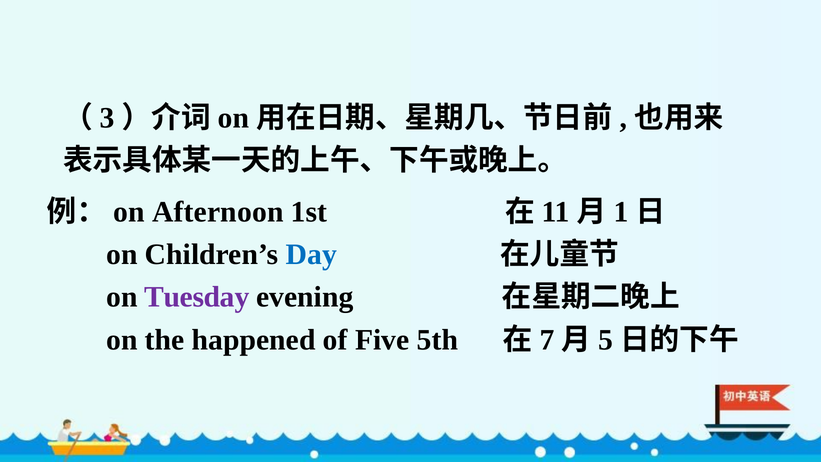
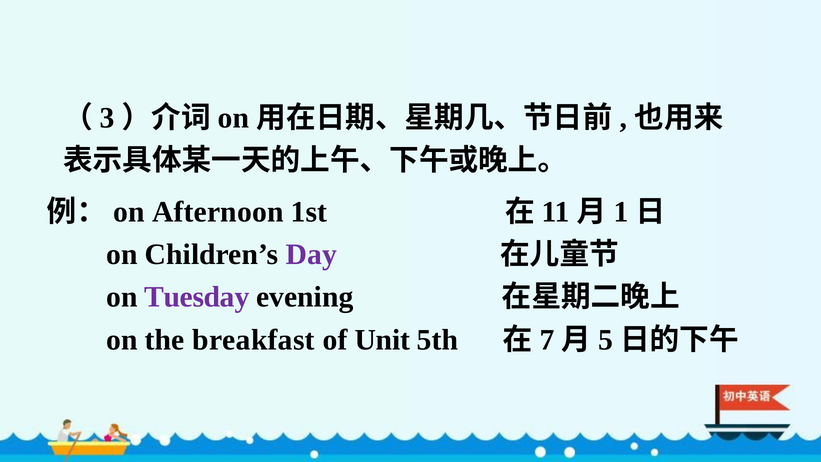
Day colour: blue -> purple
happened: happened -> breakfast
Five: Five -> Unit
